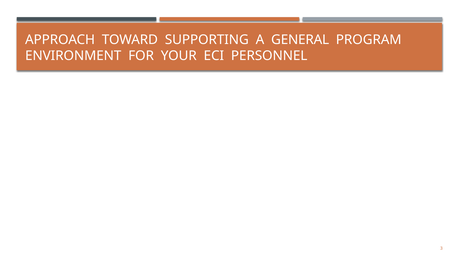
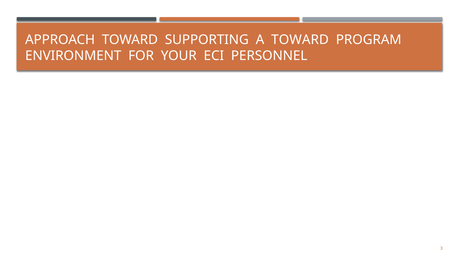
A GENERAL: GENERAL -> TOWARD
